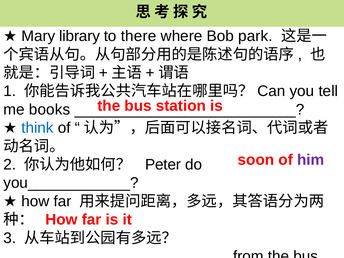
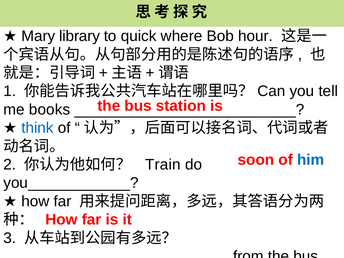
there: there -> quick
Bob park: park -> hour
him colour: purple -> blue
Peter: Peter -> Train
